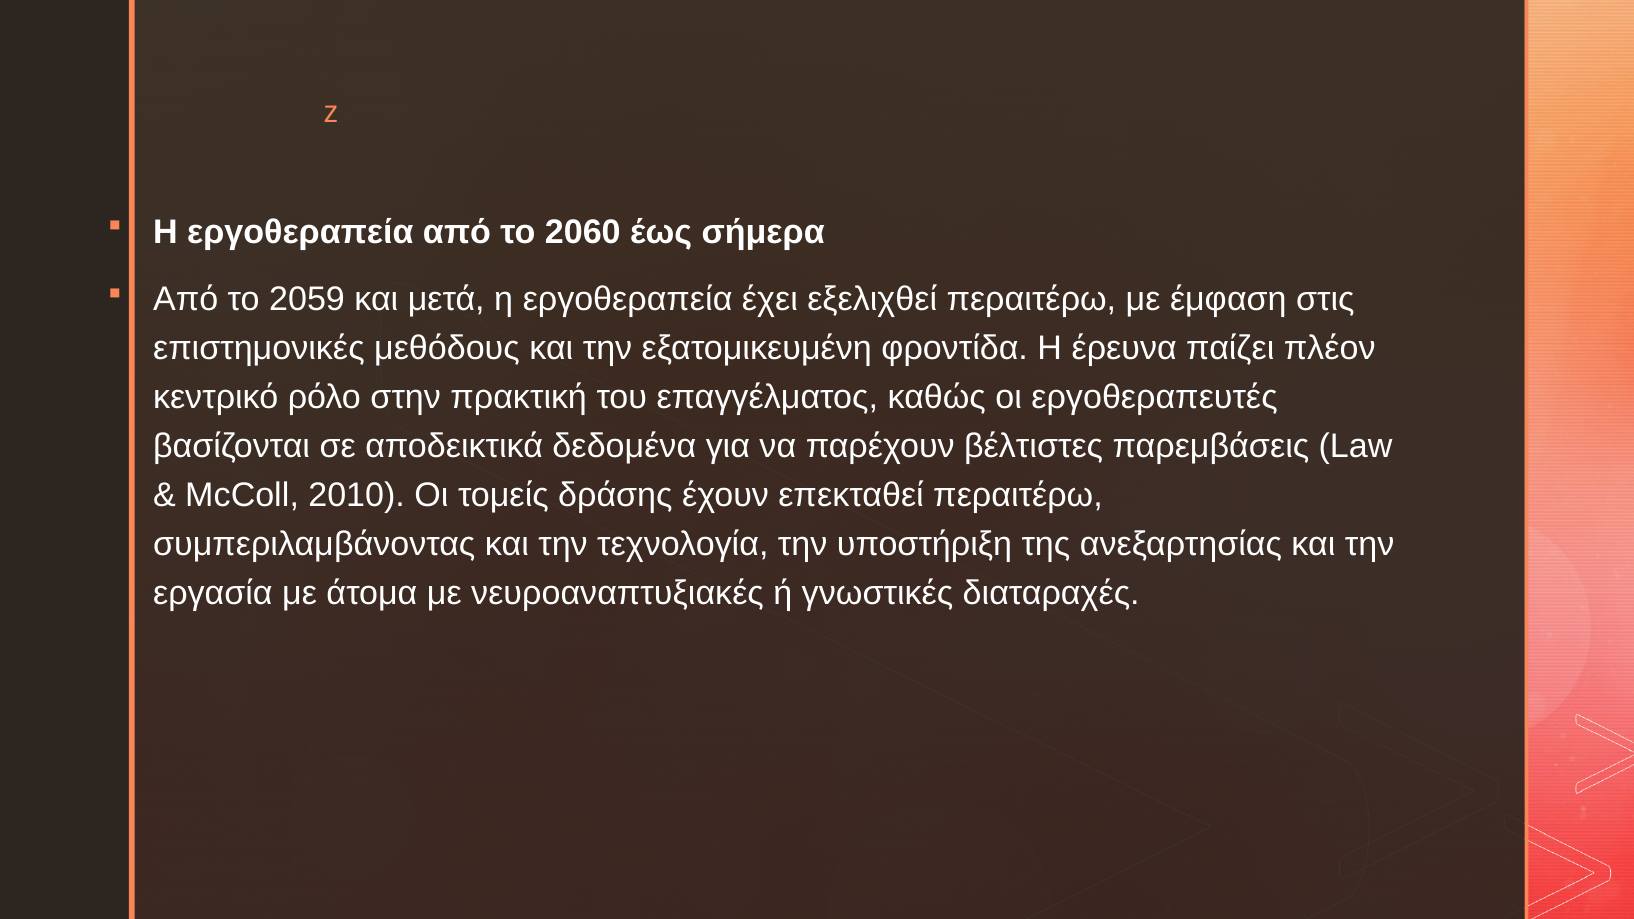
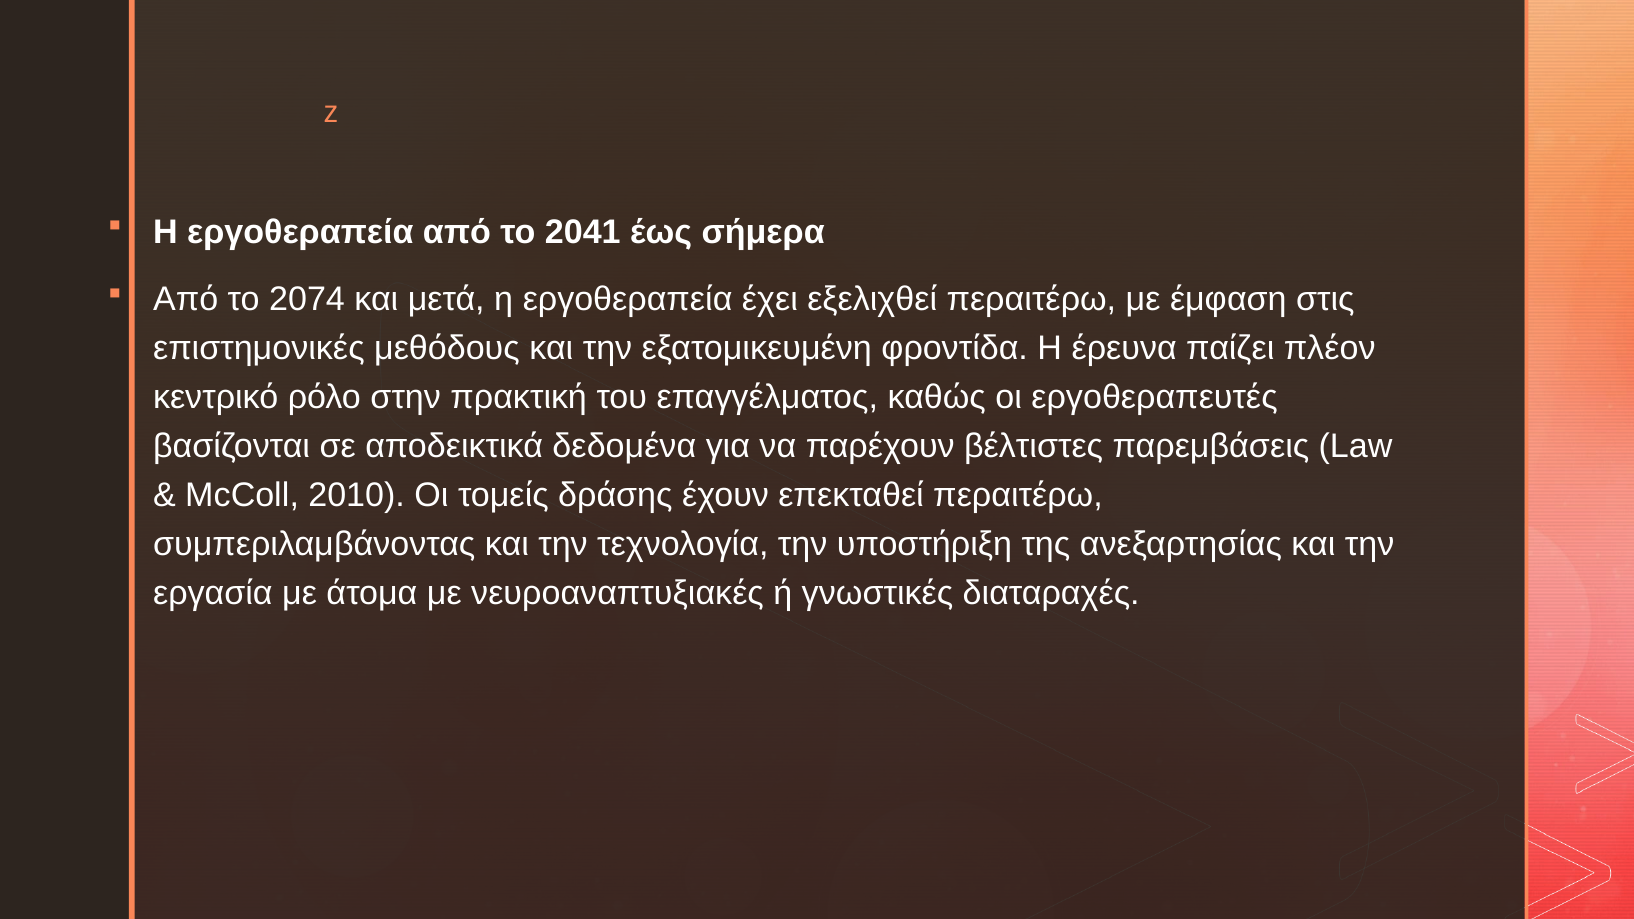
2060: 2060 -> 2041
2059: 2059 -> 2074
